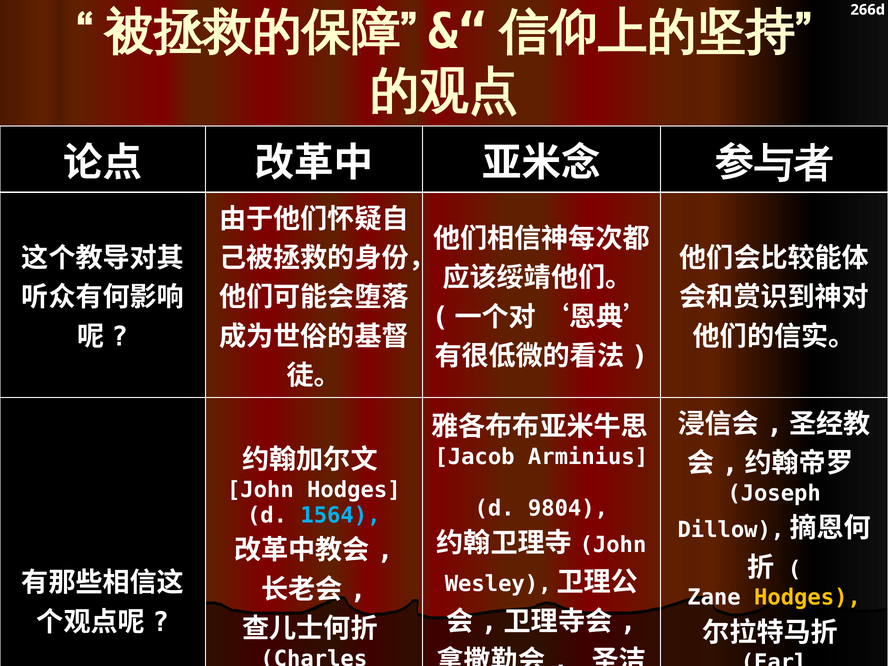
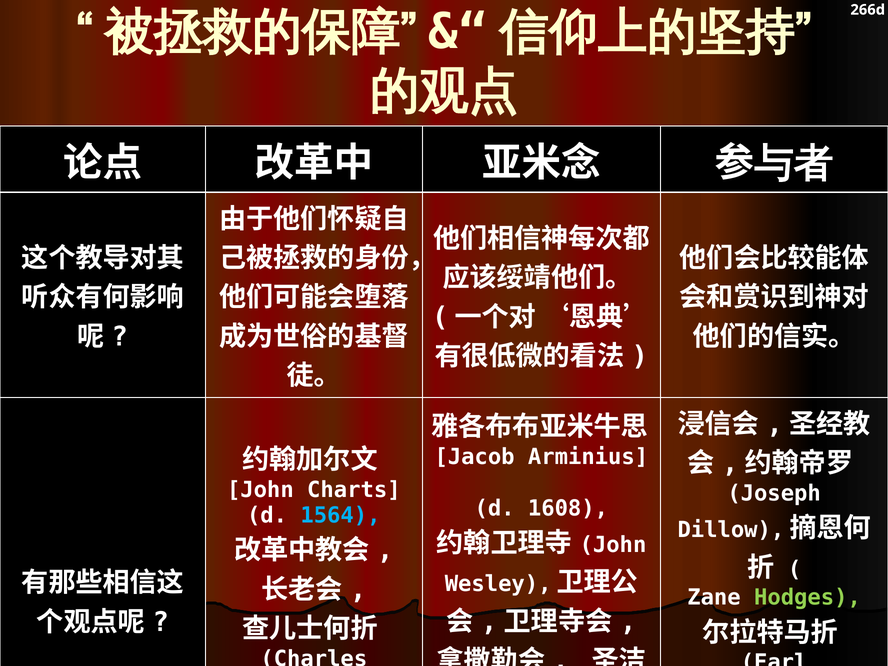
Hodges at (354, 490): Hodges -> Charts
9804: 9804 -> 1608
Hodges at (807, 598) colour: yellow -> light green
